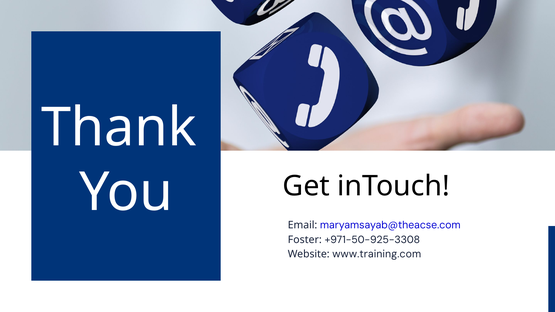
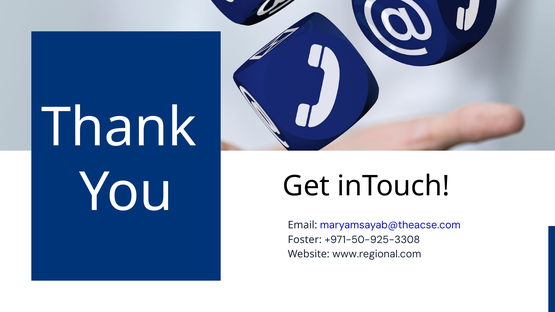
www.training.com: www.training.com -> www.regional.com
